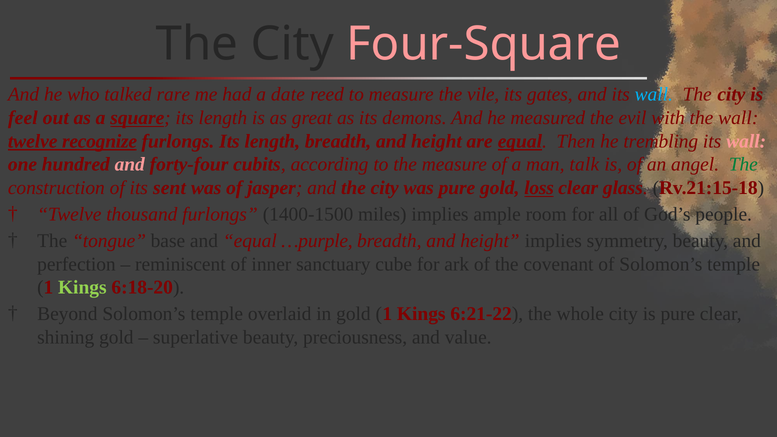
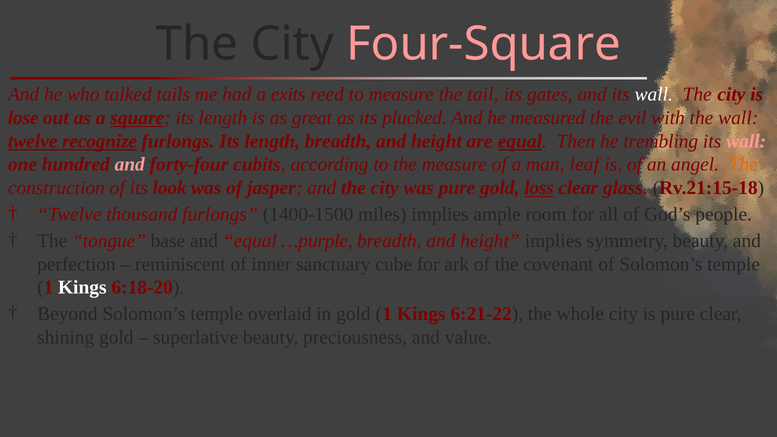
rare: rare -> tails
date: date -> exits
vile: vile -> tail
wall at (654, 95) colour: light blue -> white
feel: feel -> lose
demons: demons -> plucked
talk: talk -> leaf
The at (743, 165) colour: green -> orange
sent: sent -> look
Kings at (82, 288) colour: light green -> white
